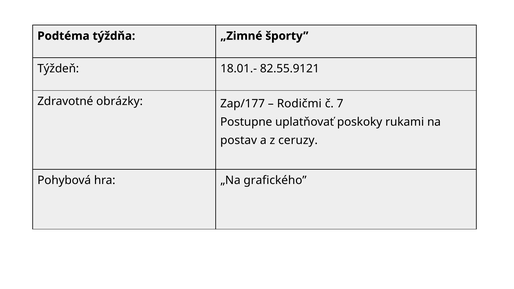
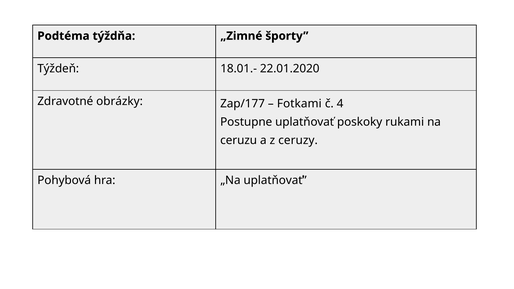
82.55.9121: 82.55.9121 -> 22.01.2020
Rodičmi: Rodičmi -> Fotkami
7: 7 -> 4
postav: postav -> ceruzu
„Na grafického: grafického -> uplatňovať
